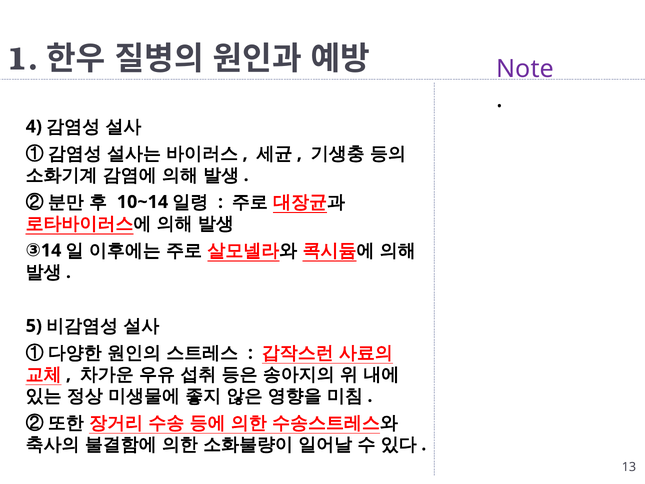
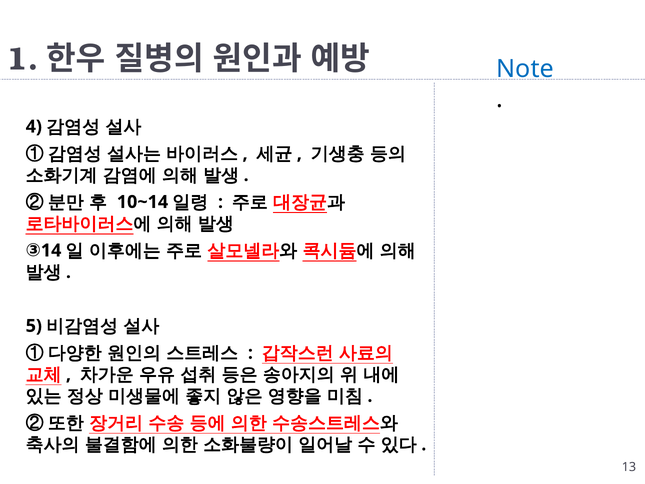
Note colour: purple -> blue
